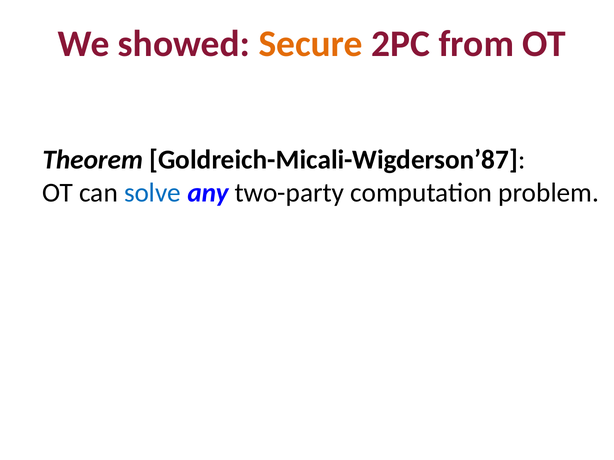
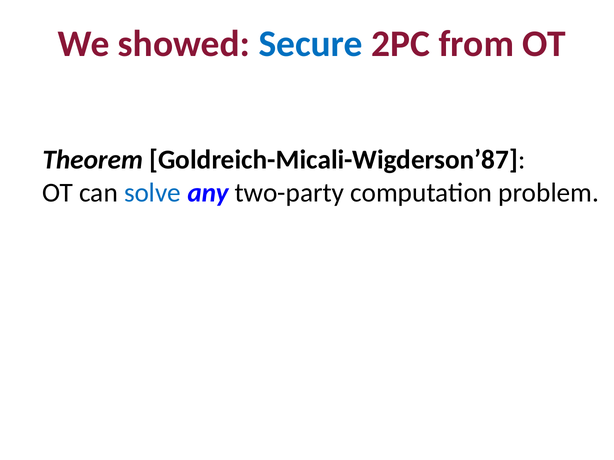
Secure colour: orange -> blue
